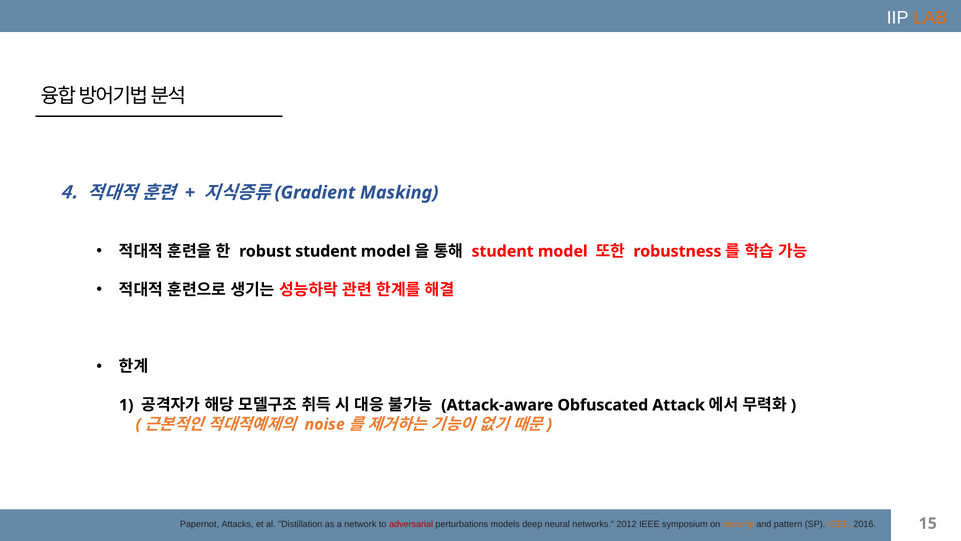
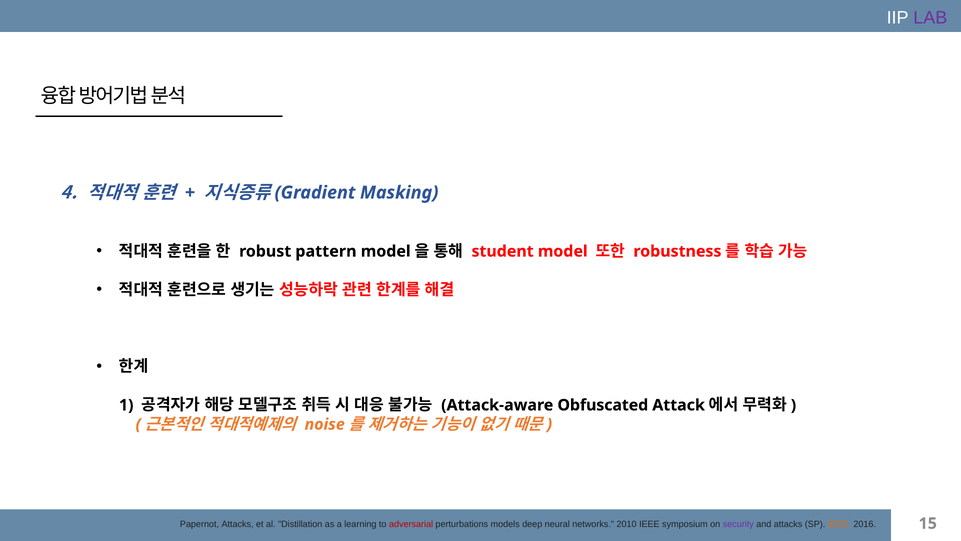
LAB colour: orange -> purple
robust student: student -> pattern
network: network -> learning
2012: 2012 -> 2010
security colour: orange -> purple
and pattern: pattern -> attacks
